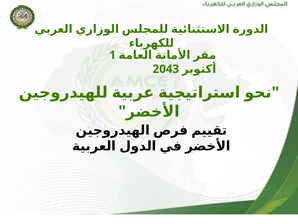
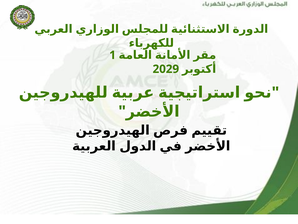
2043: 2043 -> 2029
